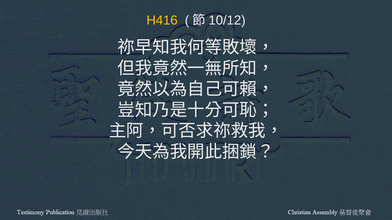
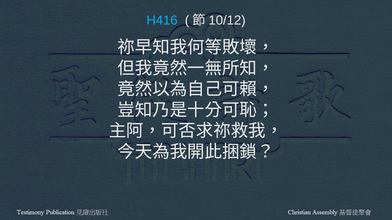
H416 colour: yellow -> light blue
